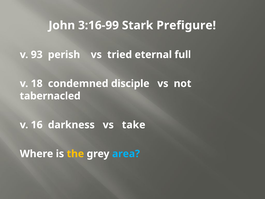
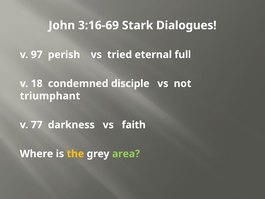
3:16-99: 3:16-99 -> 3:16-69
Prefigure: Prefigure -> Dialogues
93: 93 -> 97
tabernacled: tabernacled -> triumphant
16: 16 -> 77
take: take -> faith
area colour: light blue -> light green
